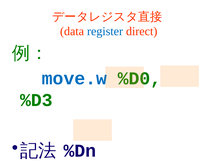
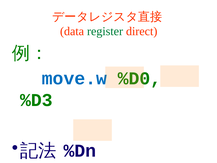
register colour: blue -> green
